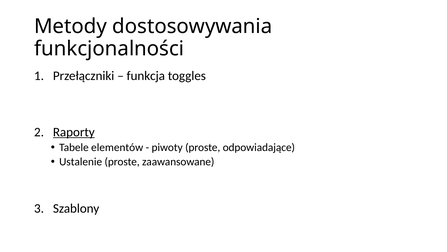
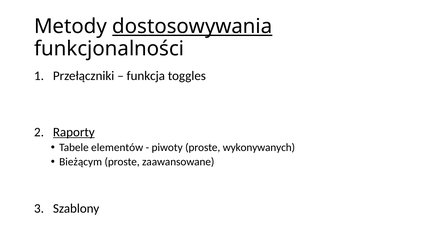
dostosowywania underline: none -> present
odpowiadające: odpowiadające -> wykonywanych
Ustalenie: Ustalenie -> Bieżącym
